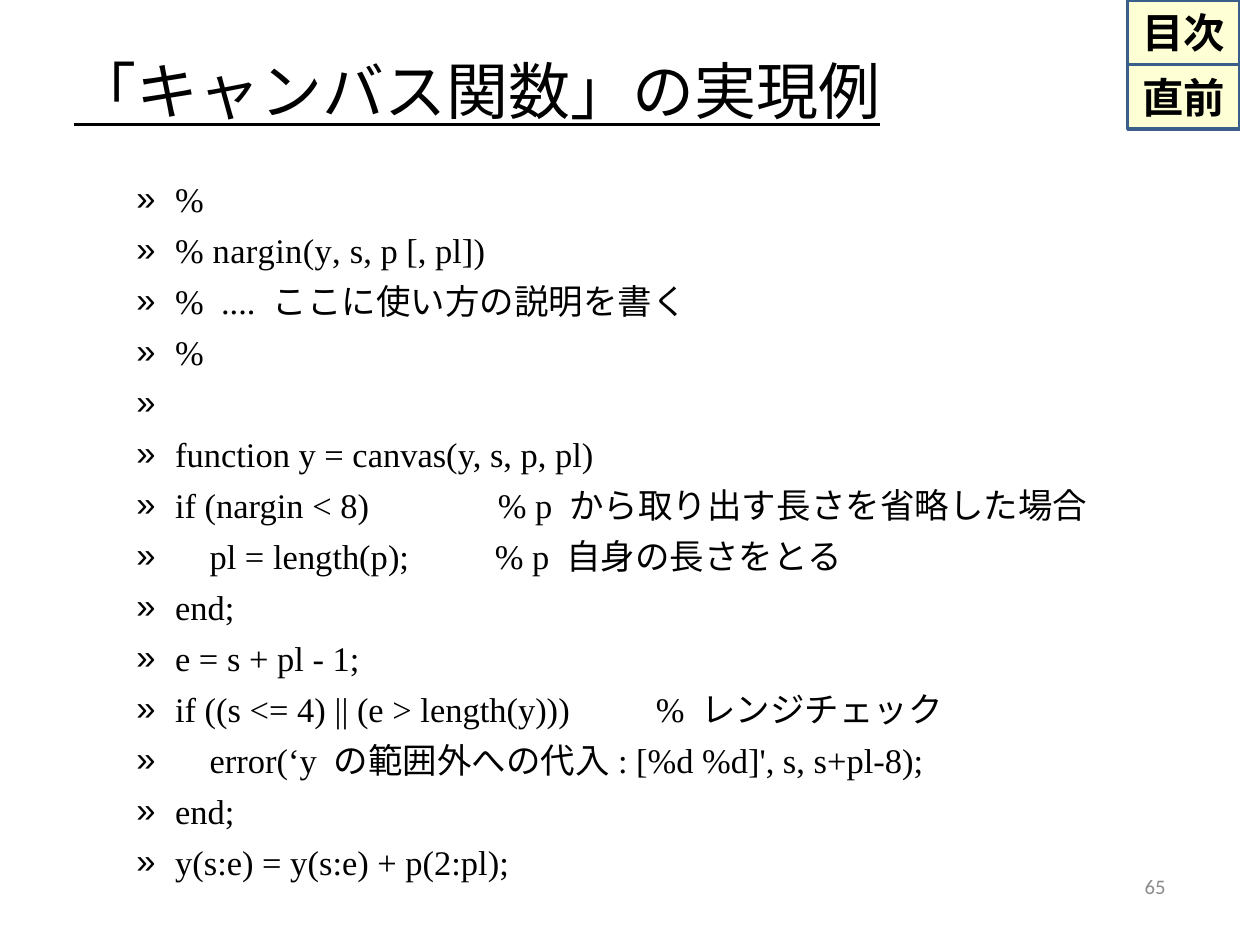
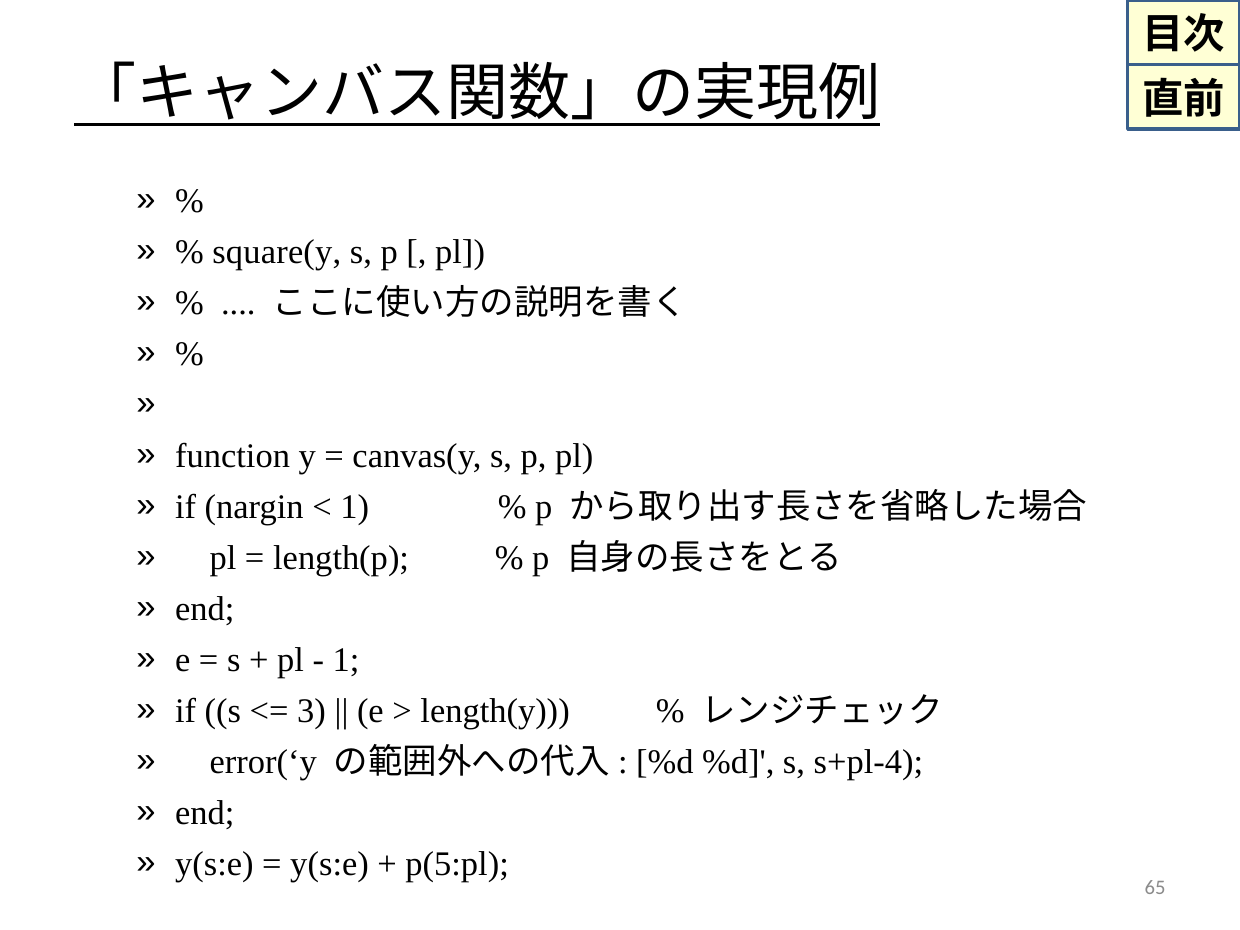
nargin(y: nargin(y -> square(y
8 at (355, 507): 8 -> 1
4: 4 -> 3
s+pl-8: s+pl-8 -> s+pl-4
p(2:pl: p(2:pl -> p(5:pl
